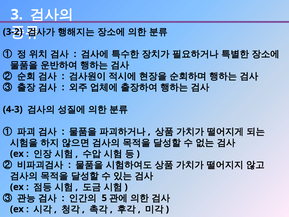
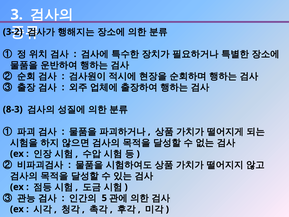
4-3: 4-3 -> 8-3
